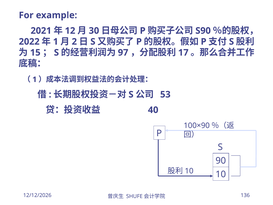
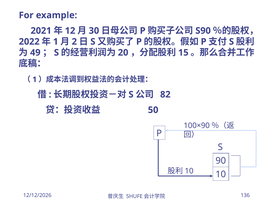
15: 15 -> 49
97: 97 -> 20
17: 17 -> 15
53: 53 -> 82
40: 40 -> 50
